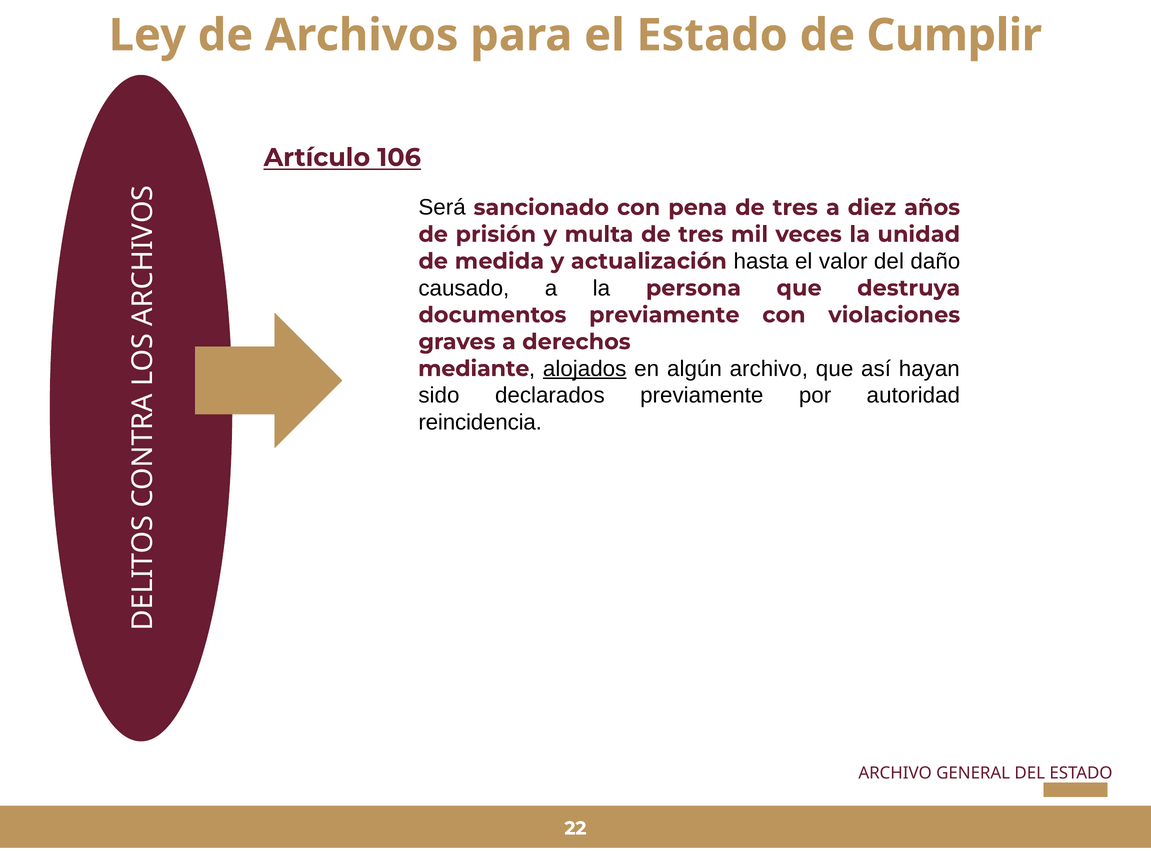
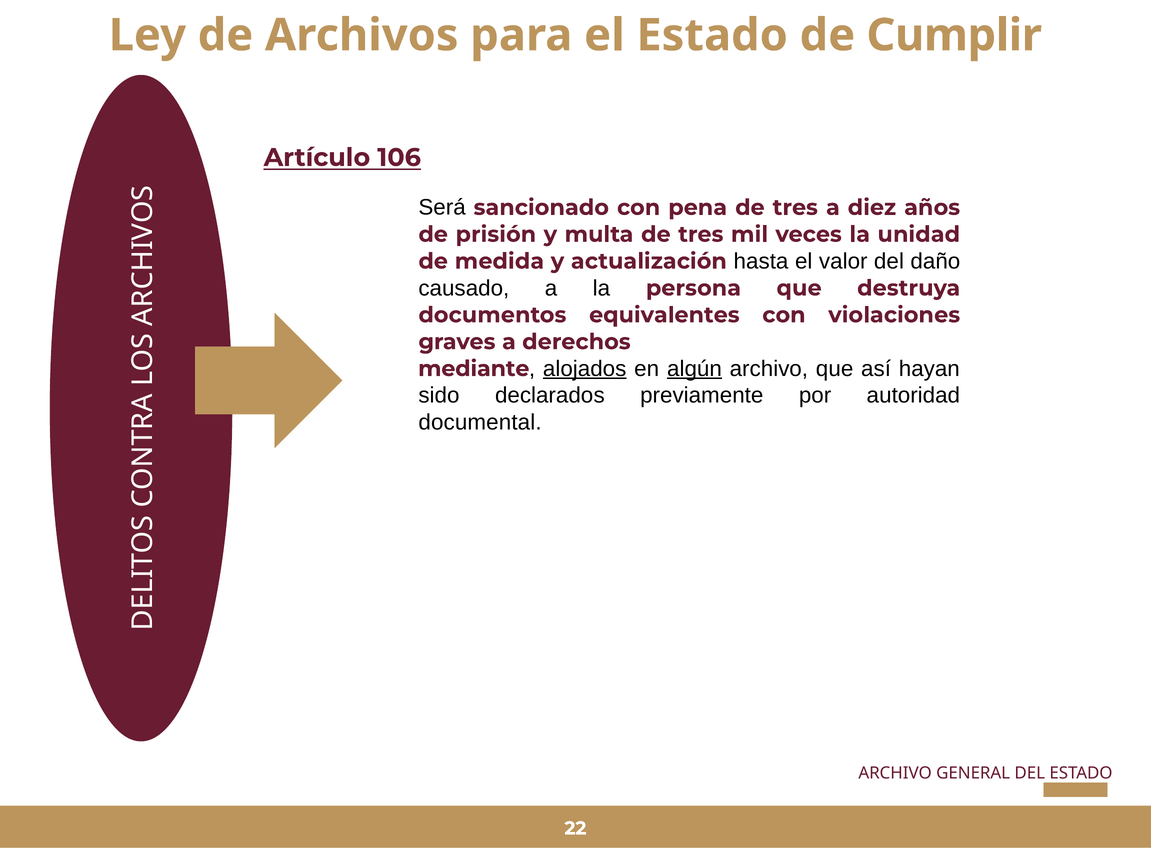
previamente at (664, 315): previamente -> equivalentes
algún underline: none -> present
reincidencia: reincidencia -> documental
